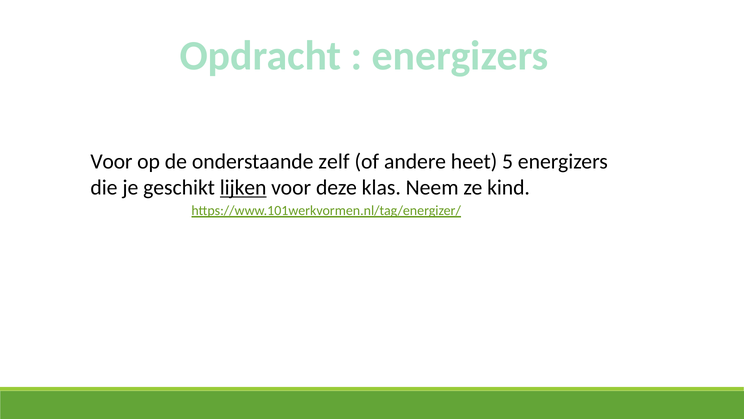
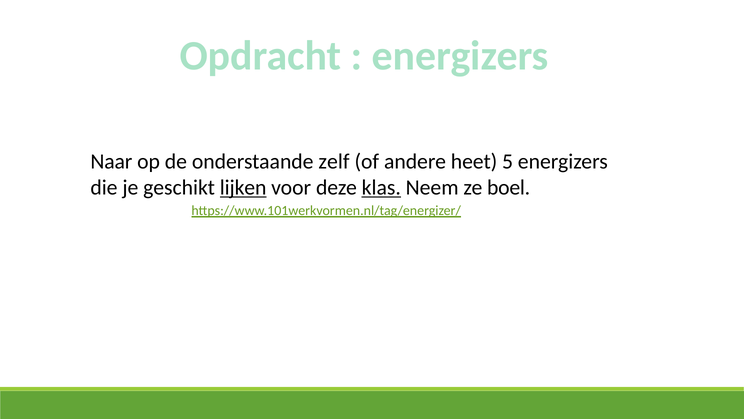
Voor at (111, 161): Voor -> Naar
klas underline: none -> present
kind: kind -> boel
